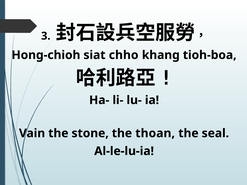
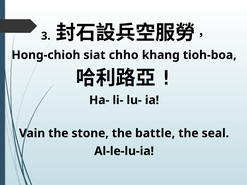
thoan: thoan -> battle
